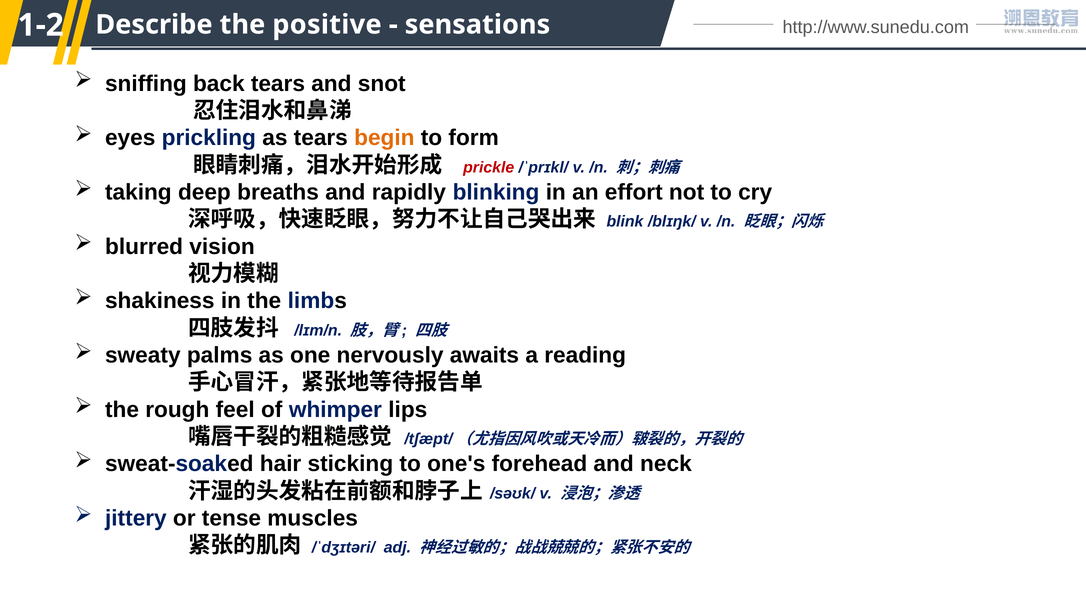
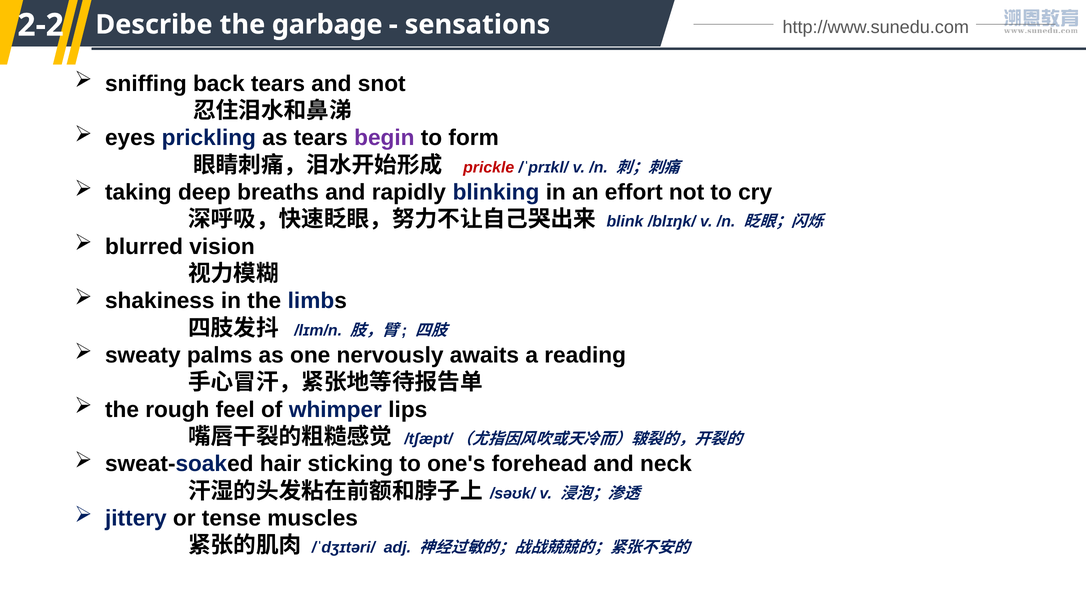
1-2: 1-2 -> 2-2
positive: positive -> garbage
begin colour: orange -> purple
